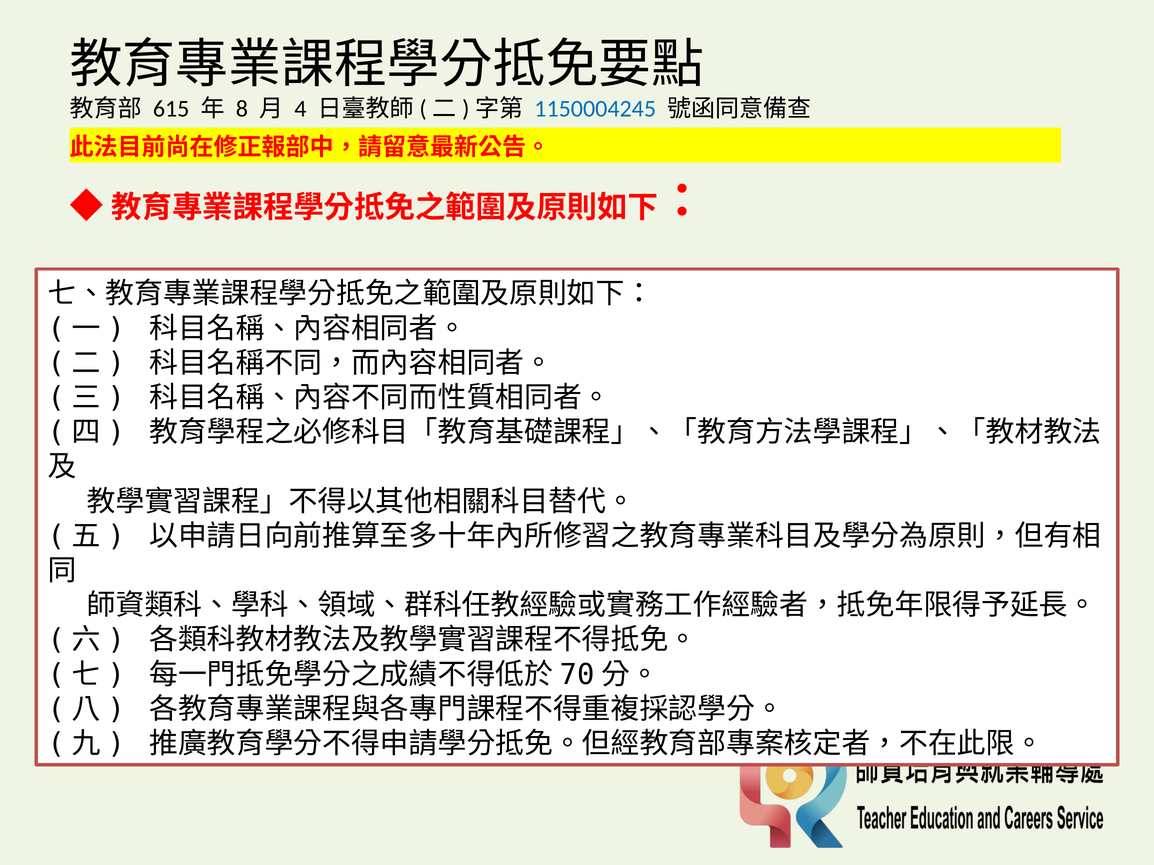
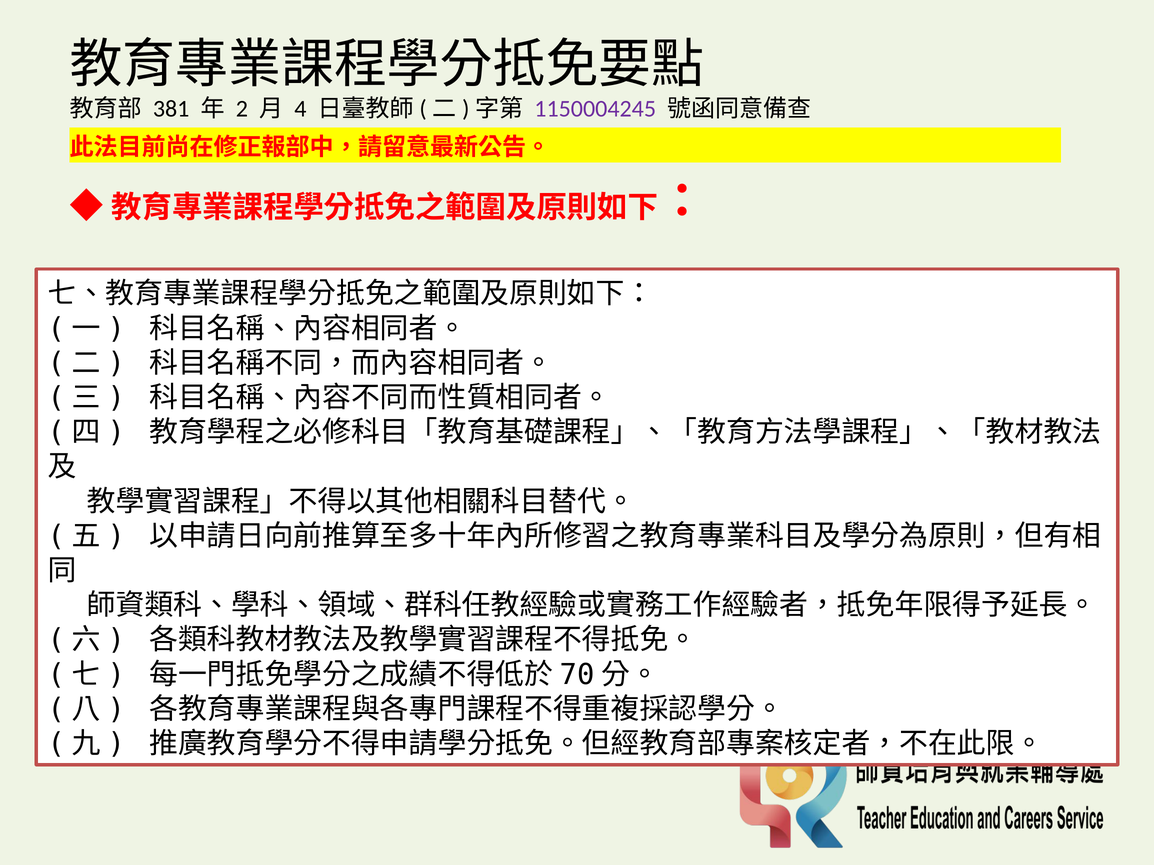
615: 615 -> 381
8: 8 -> 2
1150004245 colour: blue -> purple
